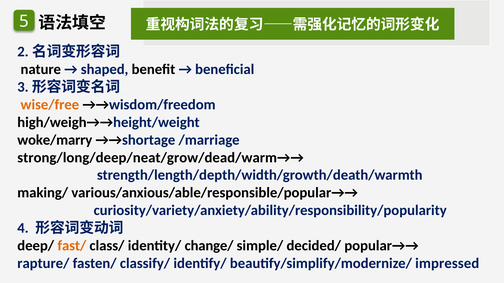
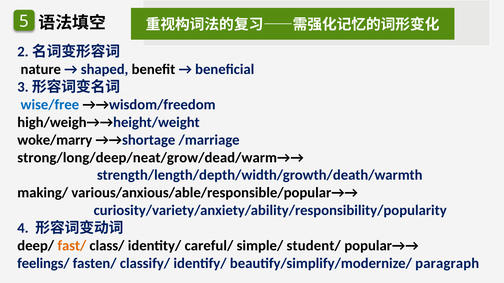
wise/free colour: orange -> blue
change/: change/ -> careful/
decided/: decided/ -> student/
rapture/: rapture/ -> feelings/
impressed: impressed -> paragraph
